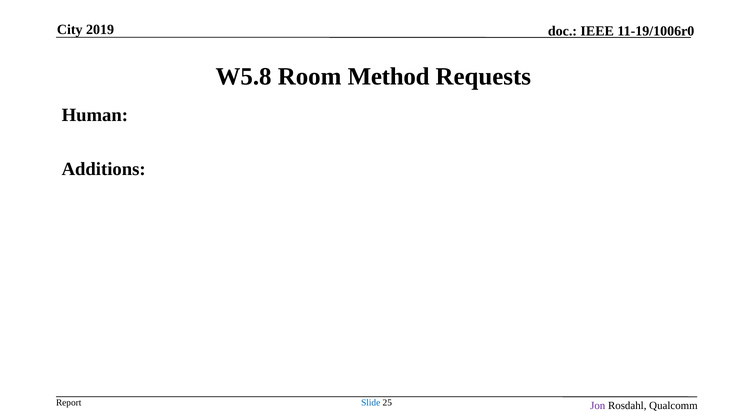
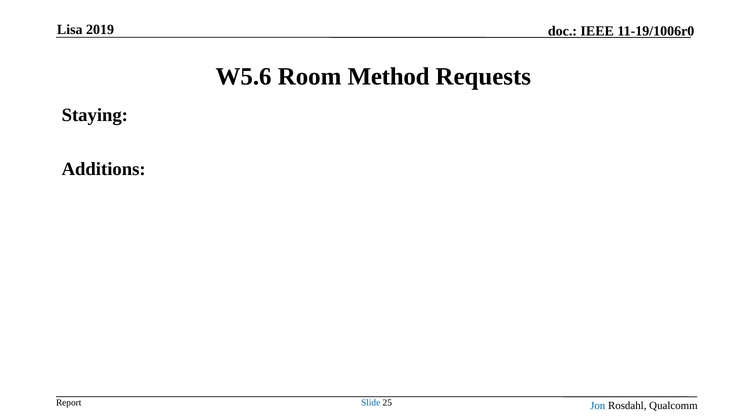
City: City -> Lisa
W5.8: W5.8 -> W5.6
Human: Human -> Staying
Jon colour: purple -> blue
